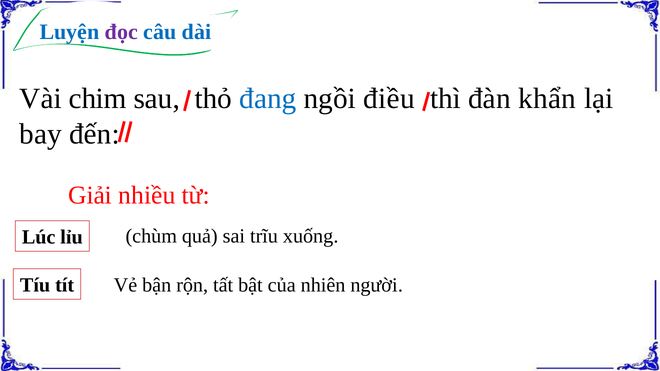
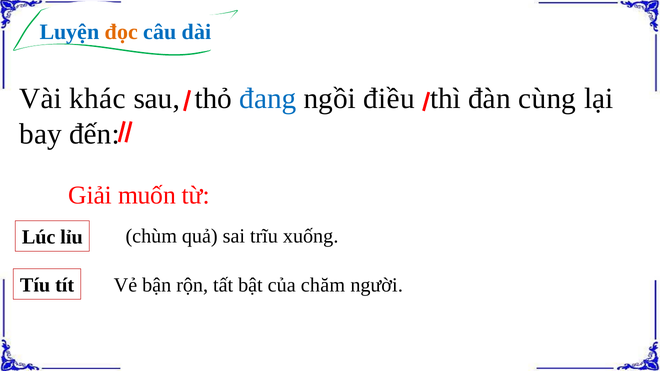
đọc colour: purple -> orange
chim: chim -> khác
khẩn: khẩn -> cùng
nhiều: nhiều -> muốn
nhiên: nhiên -> chăm
